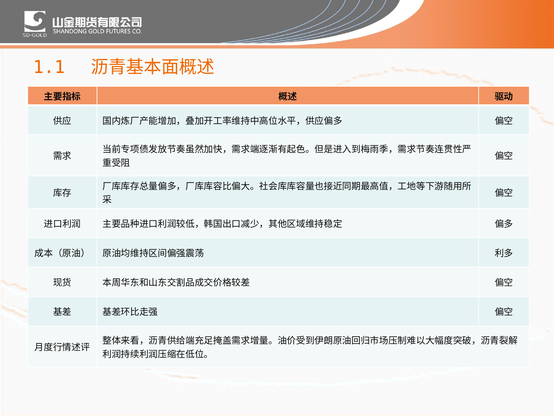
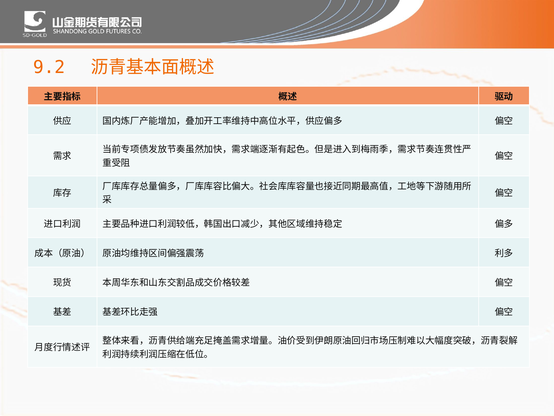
1.1: 1.1 -> 9.2
